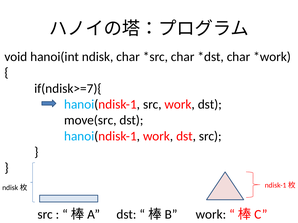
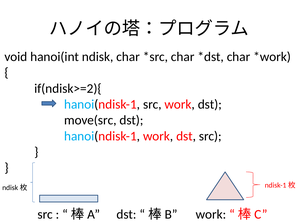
if(ndisk>=7){: if(ndisk>=7){ -> if(ndisk>=2){
